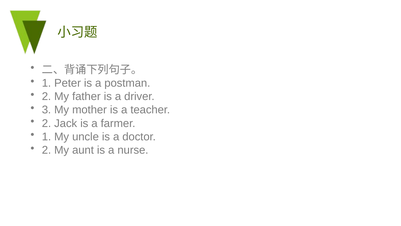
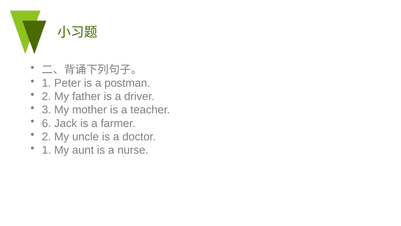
2 at (46, 123): 2 -> 6
1 at (46, 136): 1 -> 2
2 at (46, 150): 2 -> 1
